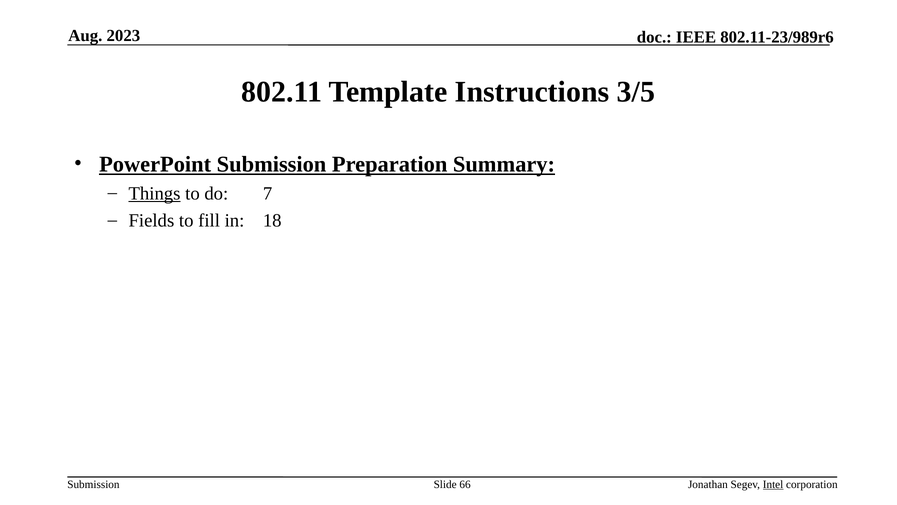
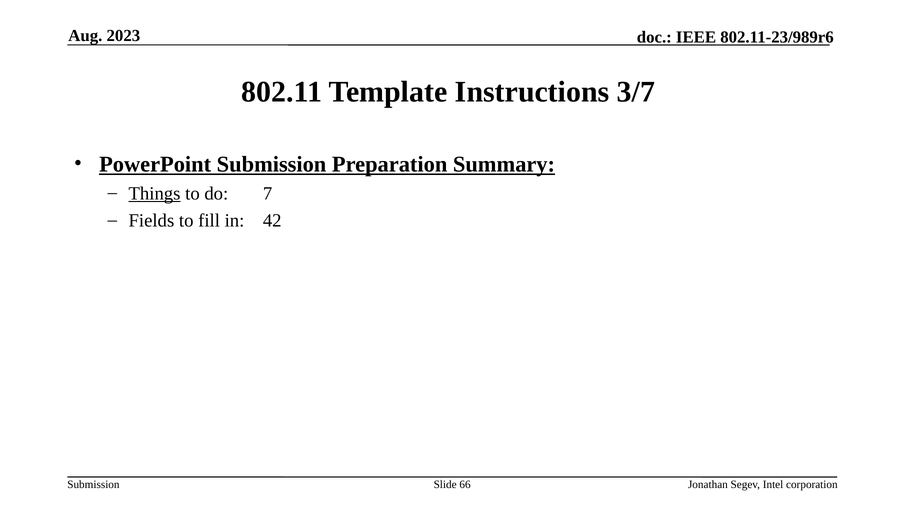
3/5: 3/5 -> 3/7
18: 18 -> 42
Intel underline: present -> none
